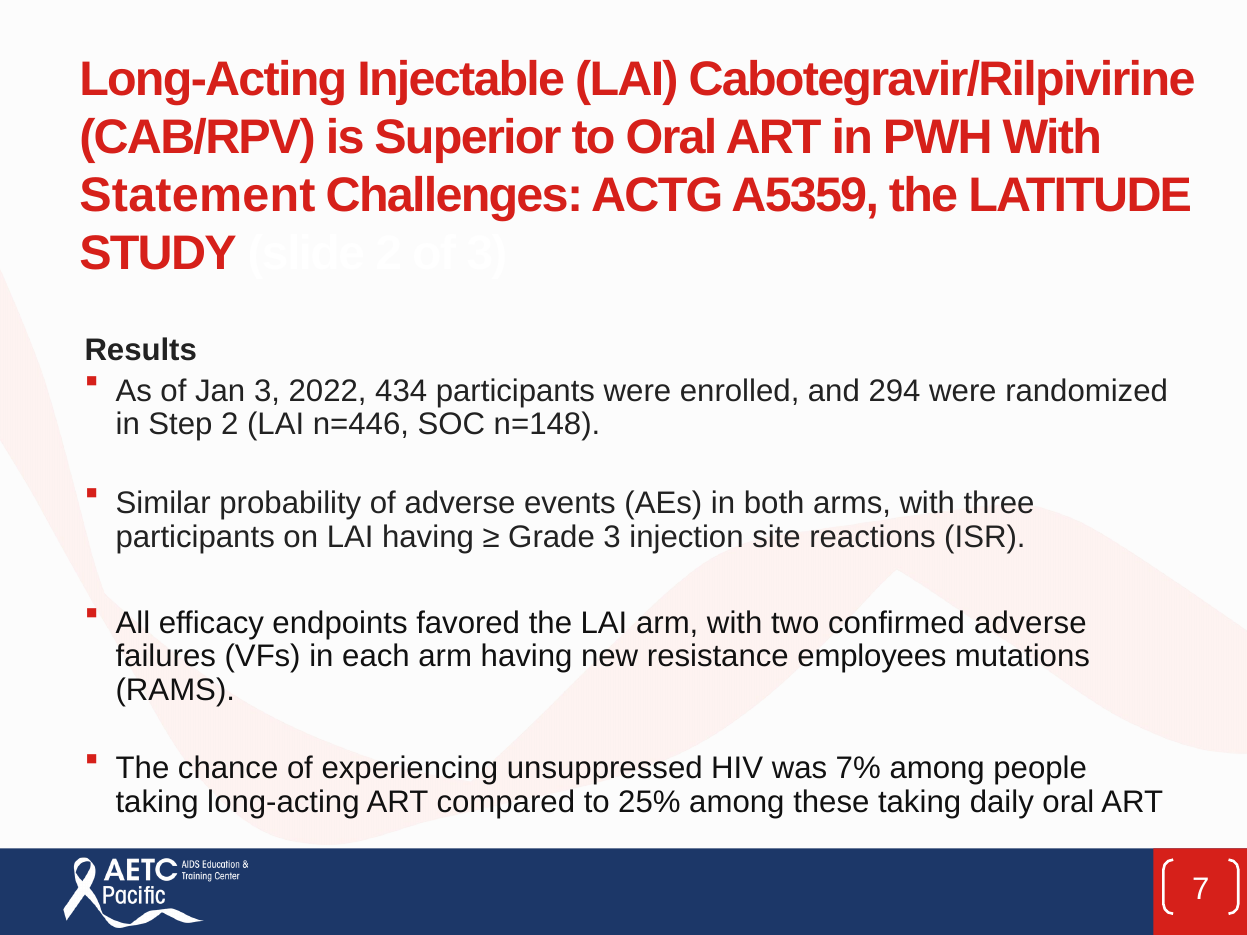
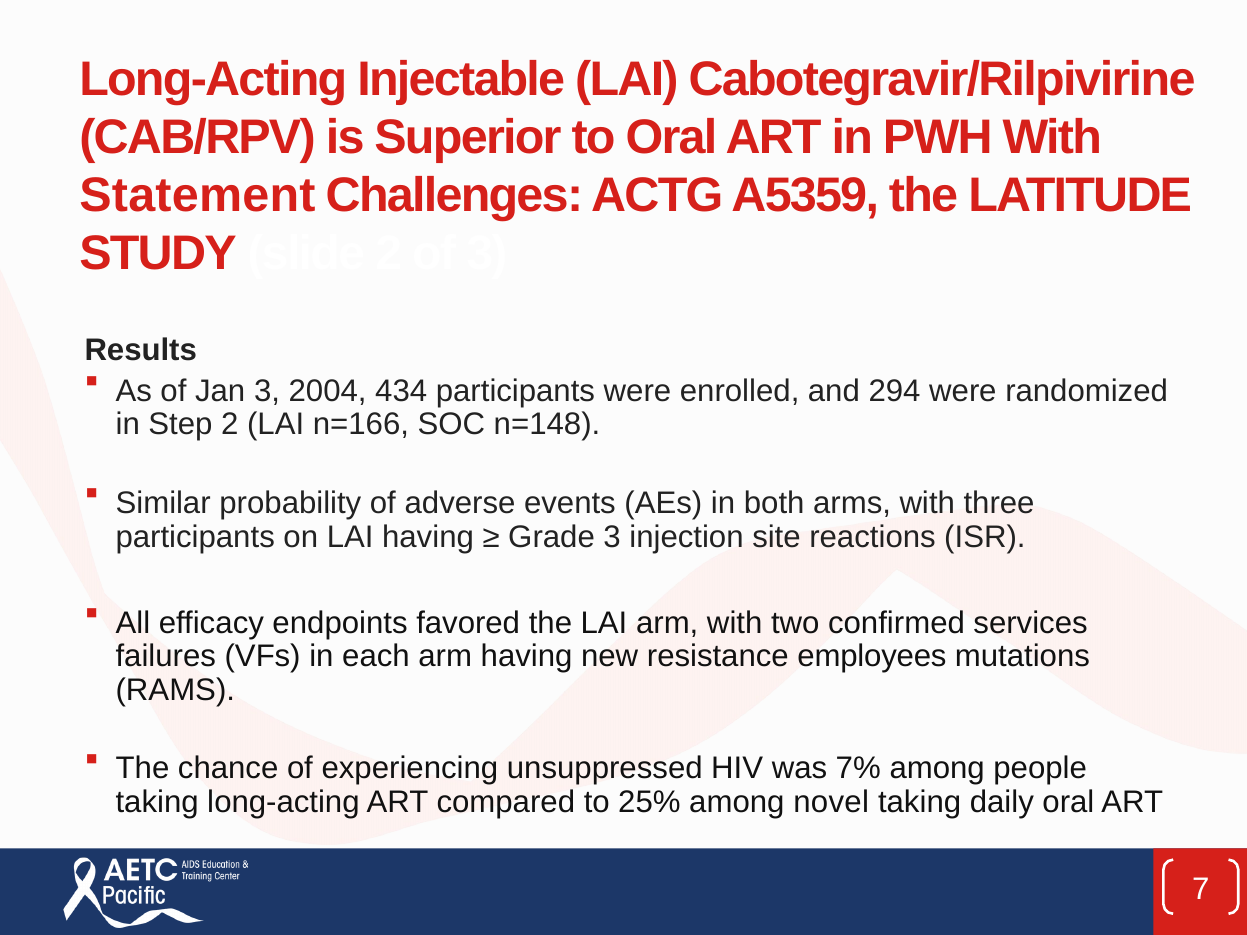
2022: 2022 -> 2004
n=446: n=446 -> n=166
confirmed adverse: adverse -> services
these: these -> novel
